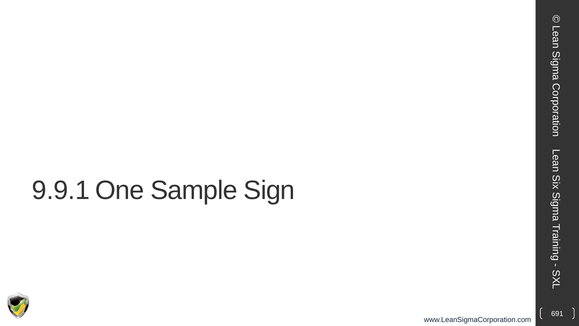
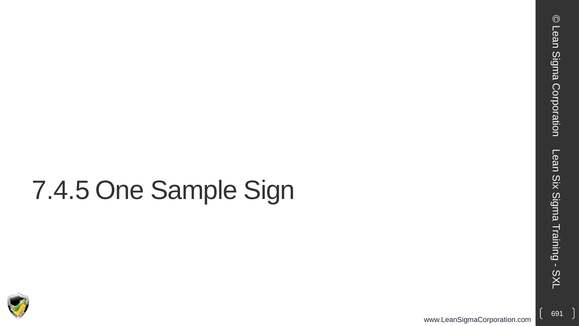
9.9.1: 9.9.1 -> 7.4.5
